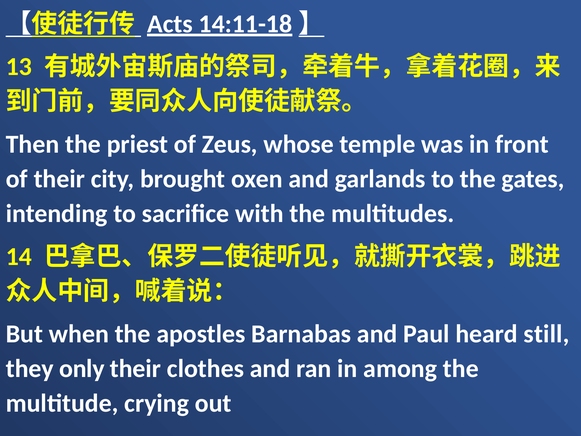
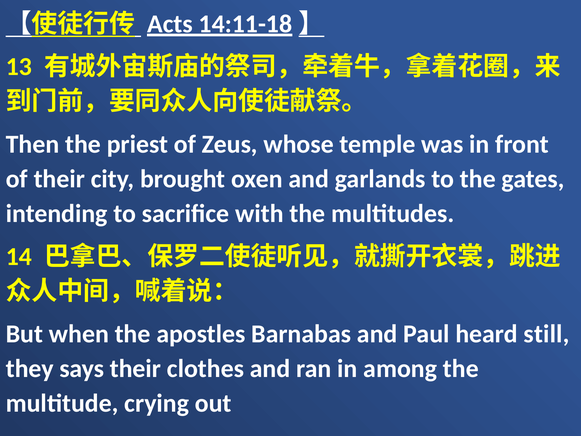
only: only -> says
